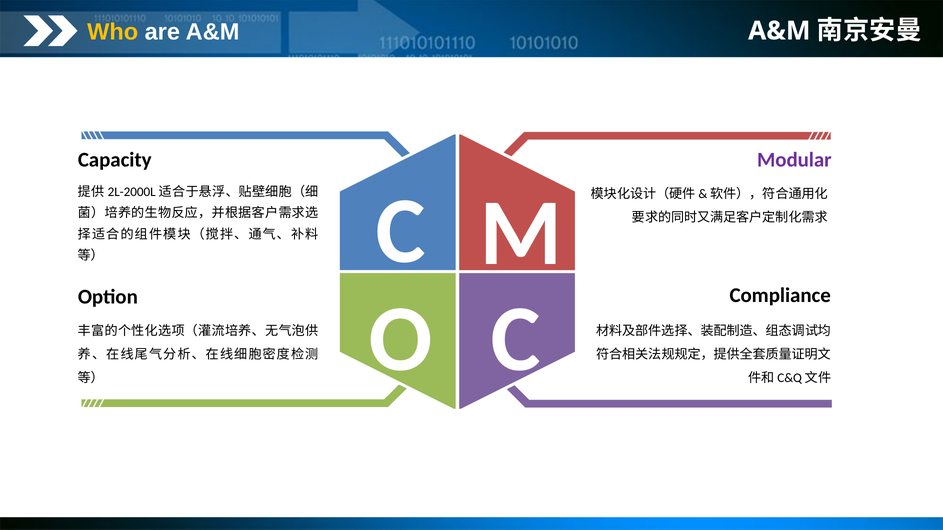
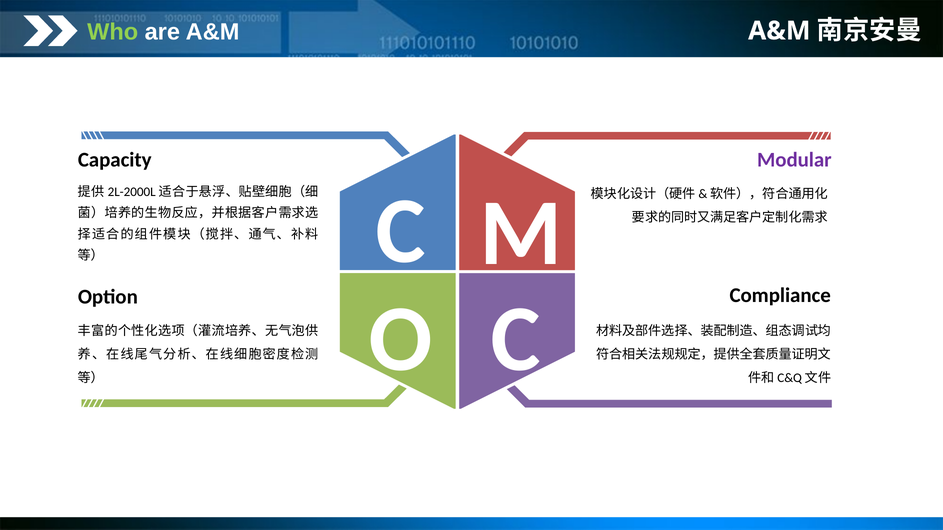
Who colour: yellow -> light green
